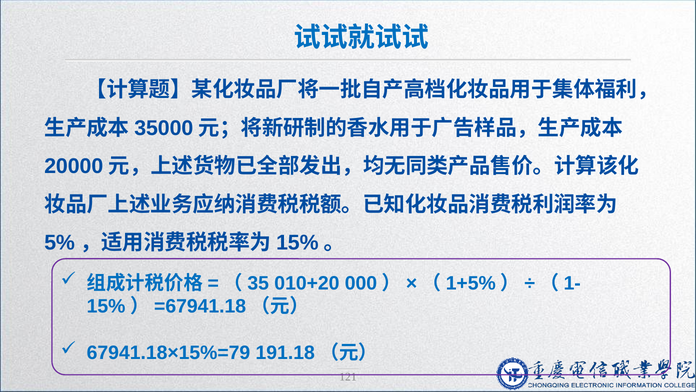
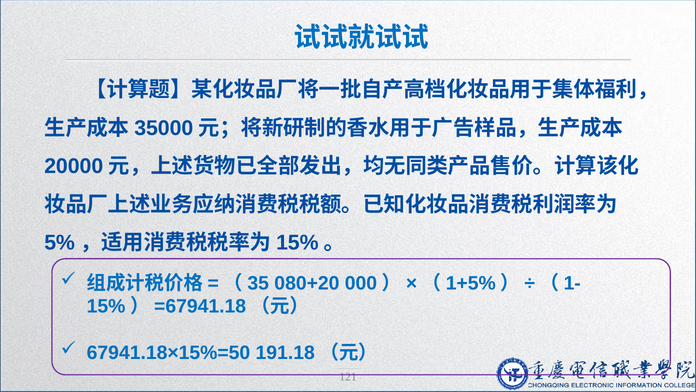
010+20: 010+20 -> 080+20
67941.18×15%=79: 67941.18×15%=79 -> 67941.18×15%=50
